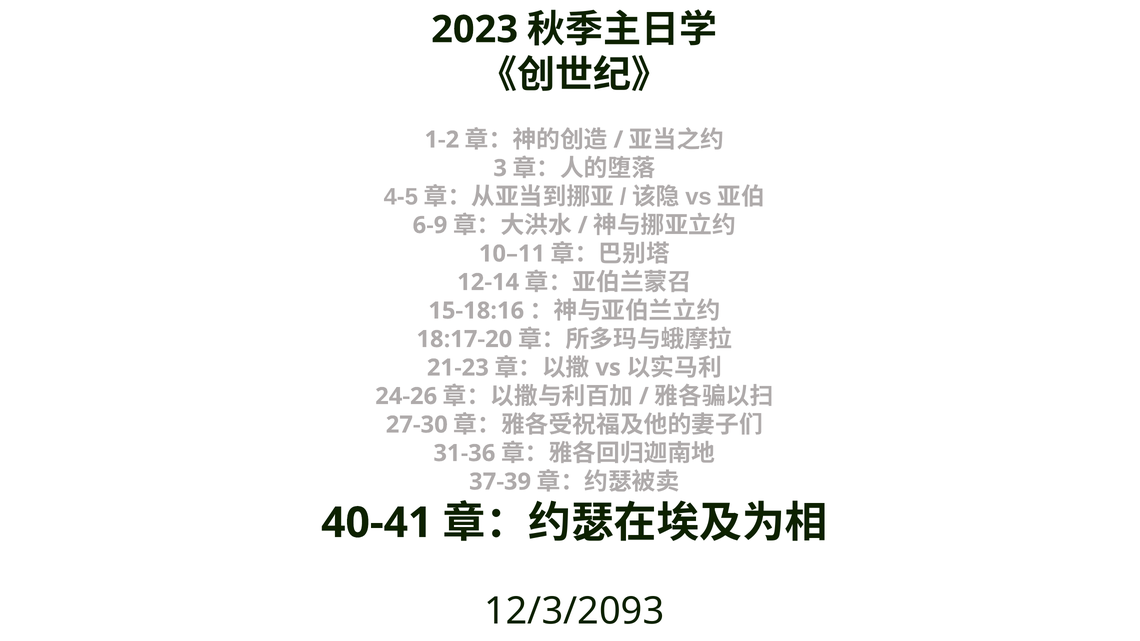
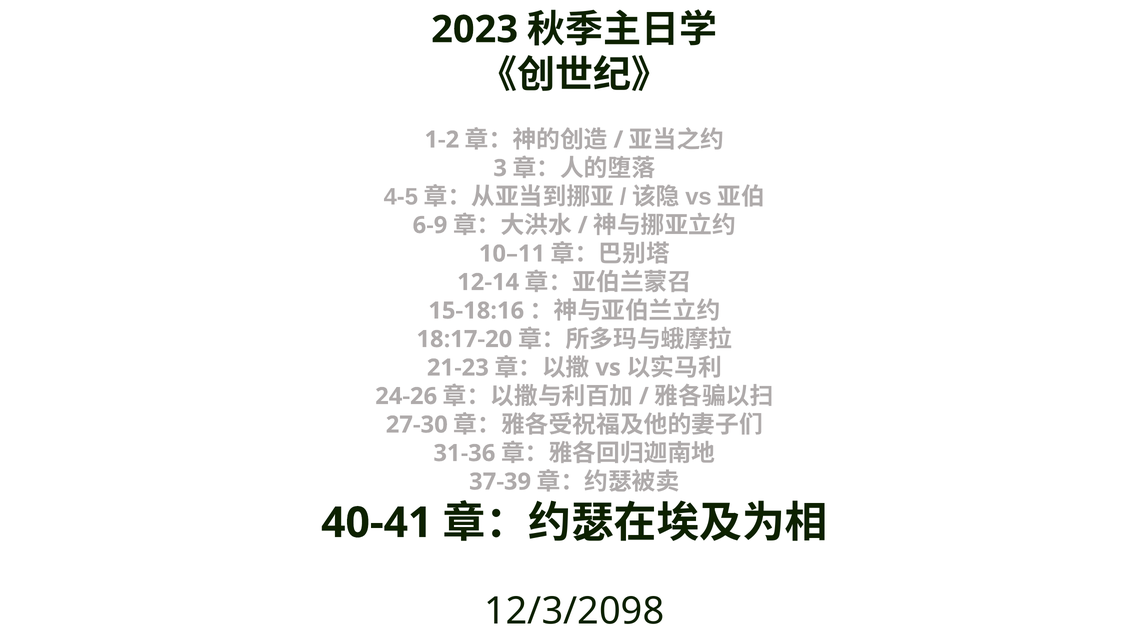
12/3/2093: 12/3/2093 -> 12/3/2098
